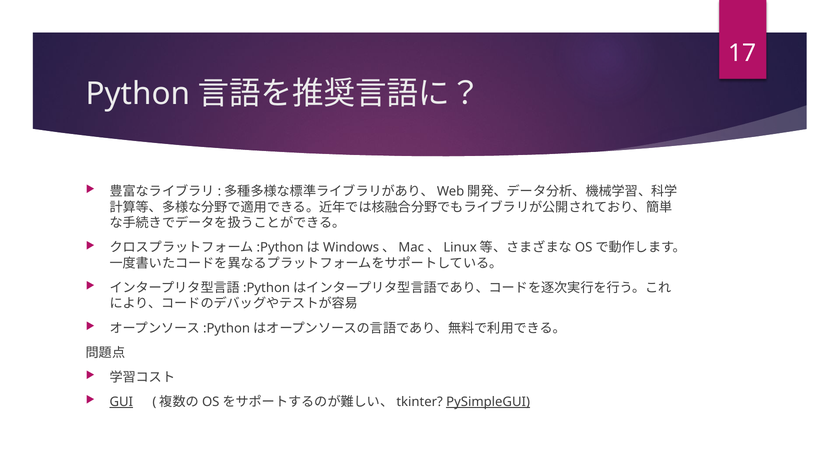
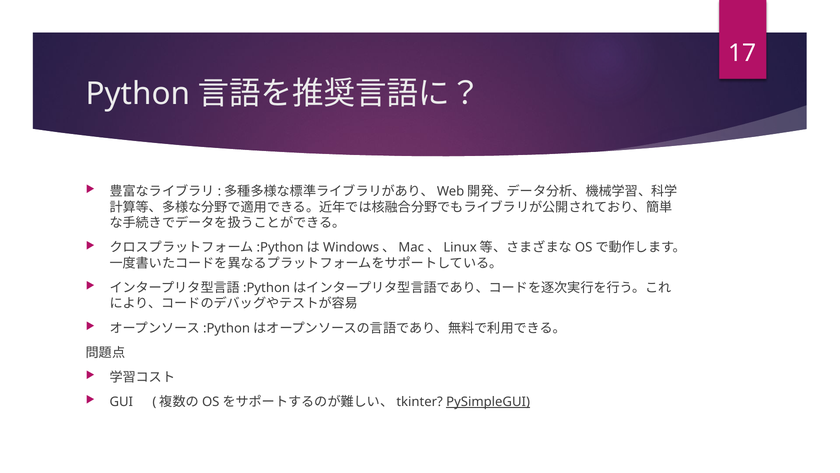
GUI underline: present -> none
